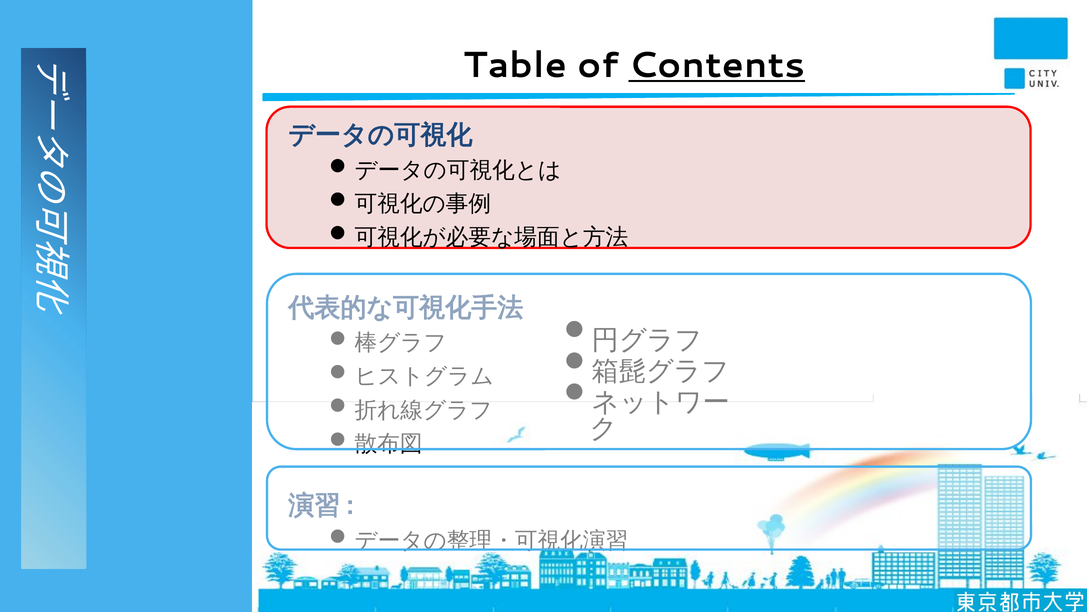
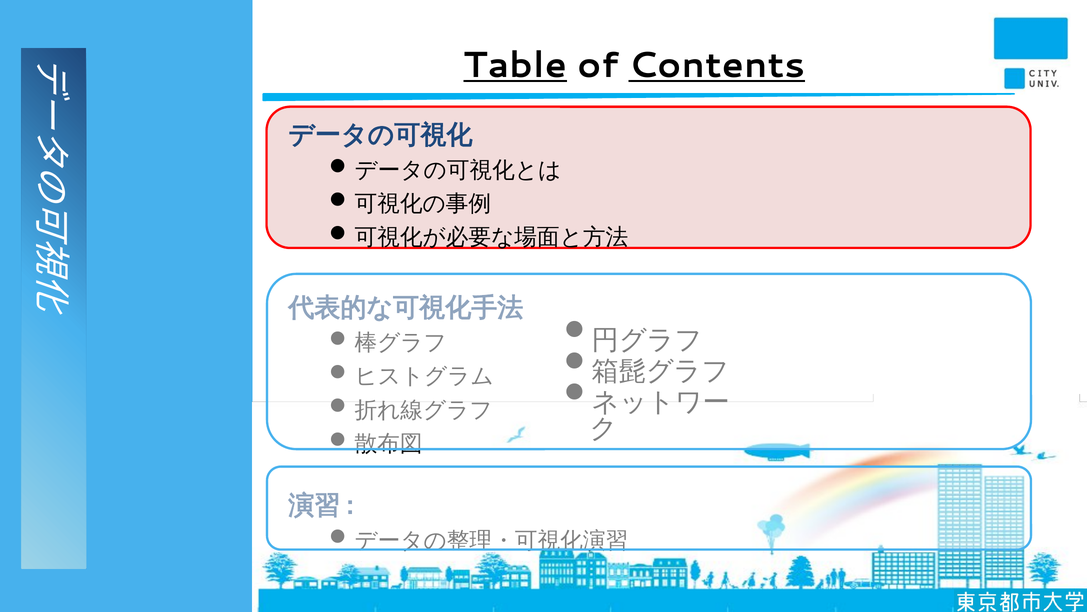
Table underline: none -> present
